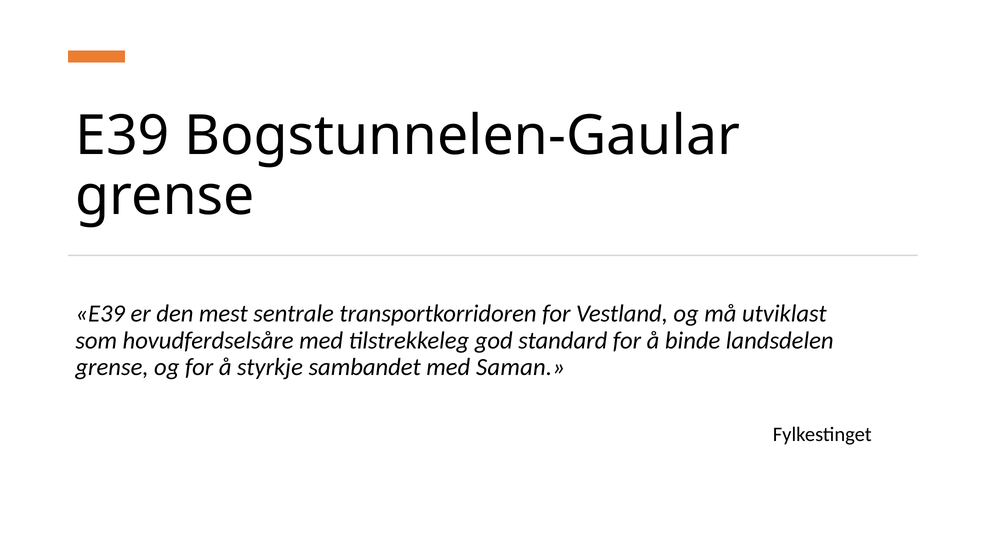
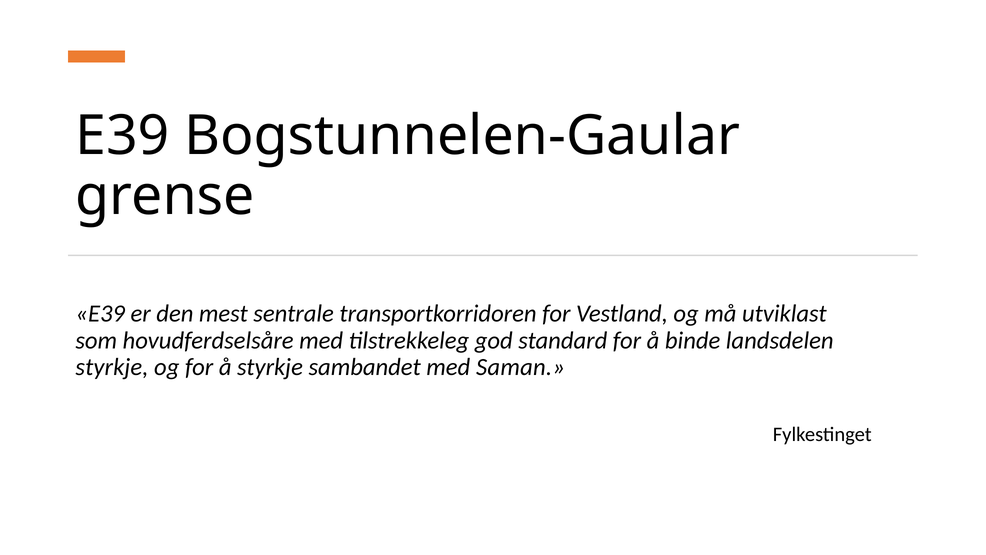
grense at (112, 367): grense -> styrkje
